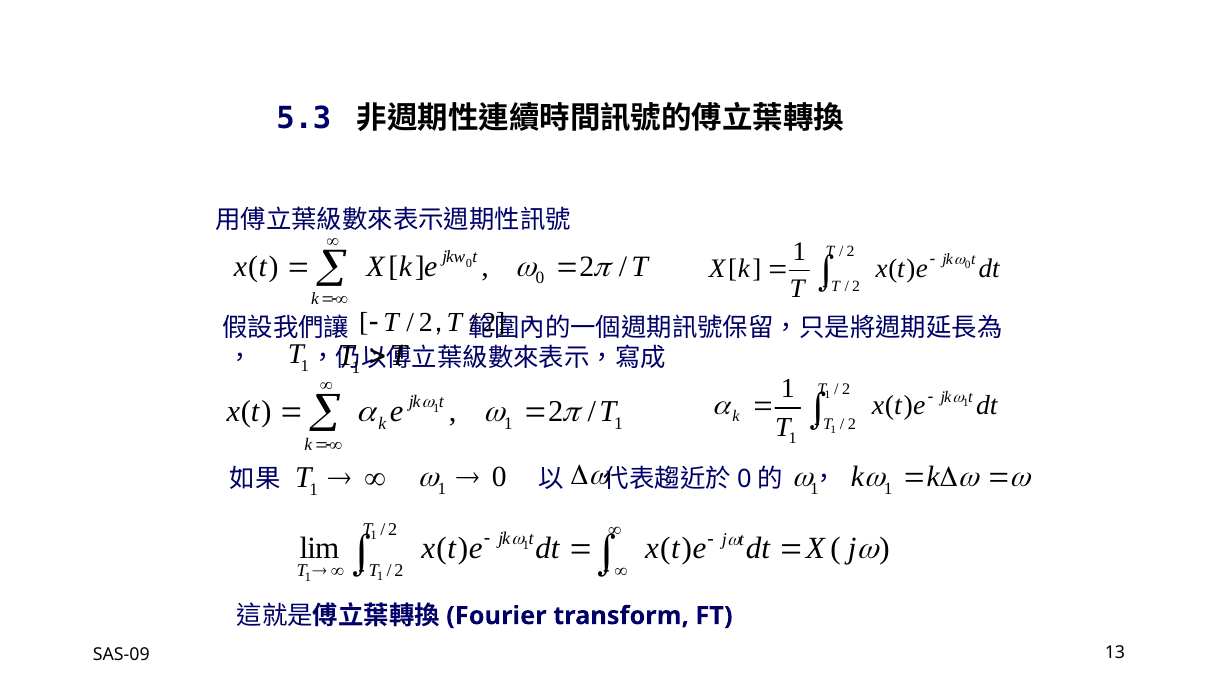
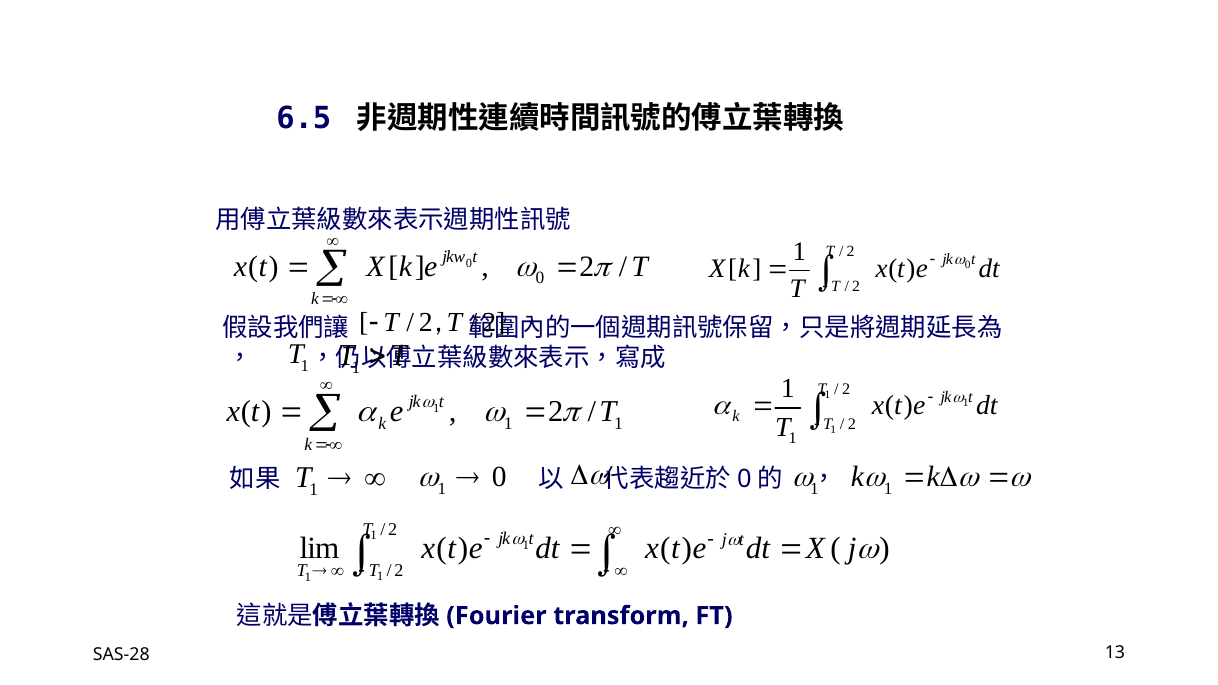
5.3: 5.3 -> 6.5
SAS-09: SAS-09 -> SAS-28
